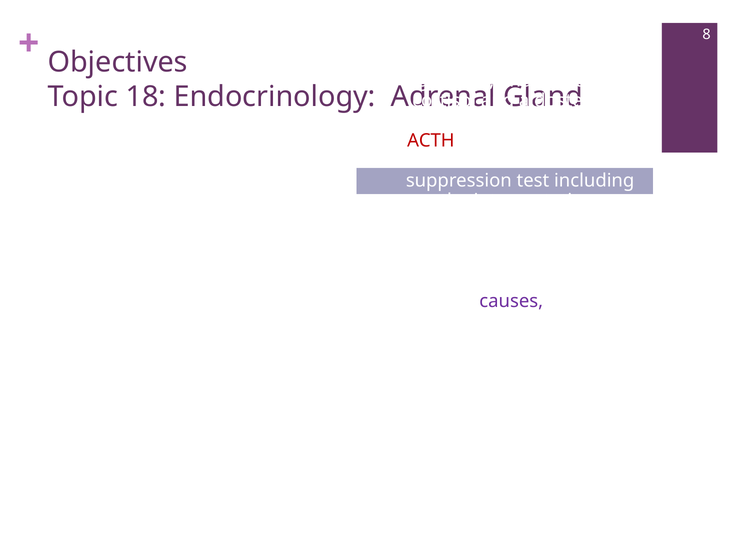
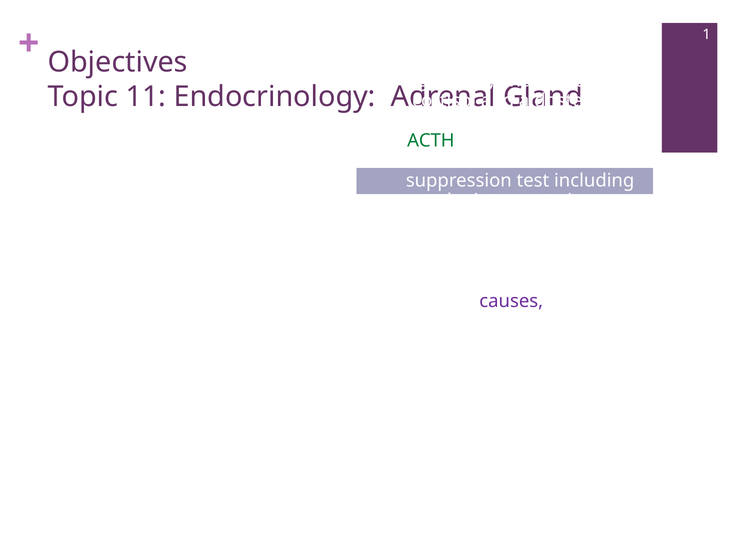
8: 8 -> 1
18: 18 -> 11
ACTH colour: red -> green
